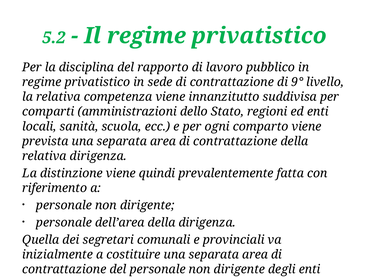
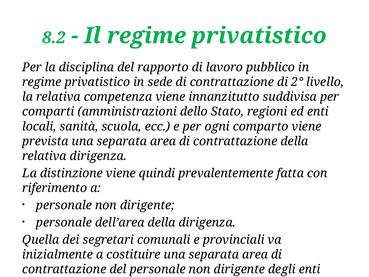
5.2: 5.2 -> 8.2
9°: 9° -> 2°
